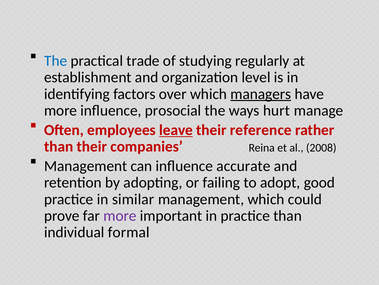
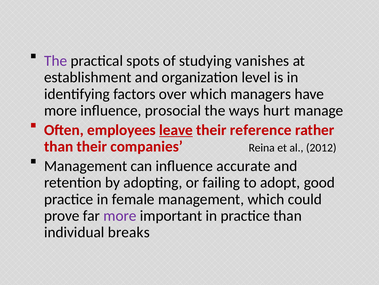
The at (56, 61) colour: blue -> purple
trade: trade -> spots
regularly: regularly -> vanishes
managers underline: present -> none
2008: 2008 -> 2012
similar: similar -> female
formal: formal -> breaks
